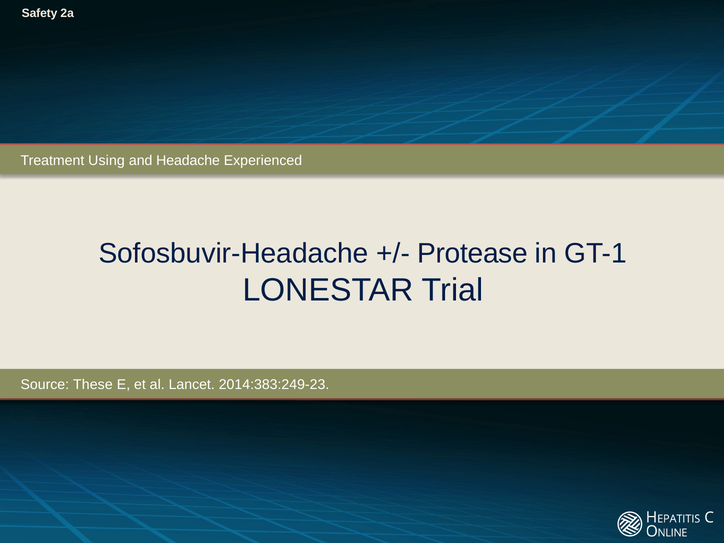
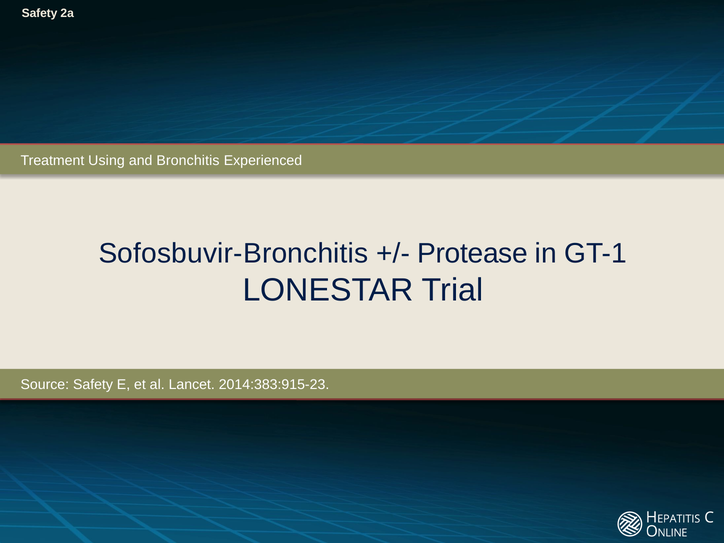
Headache: Headache -> Bronchitis
Sofosbuvir-Headache: Sofosbuvir-Headache -> Sofosbuvir-Bronchitis
Source These: These -> Safety
2014:383:249-23: 2014:383:249-23 -> 2014:383:915-23
